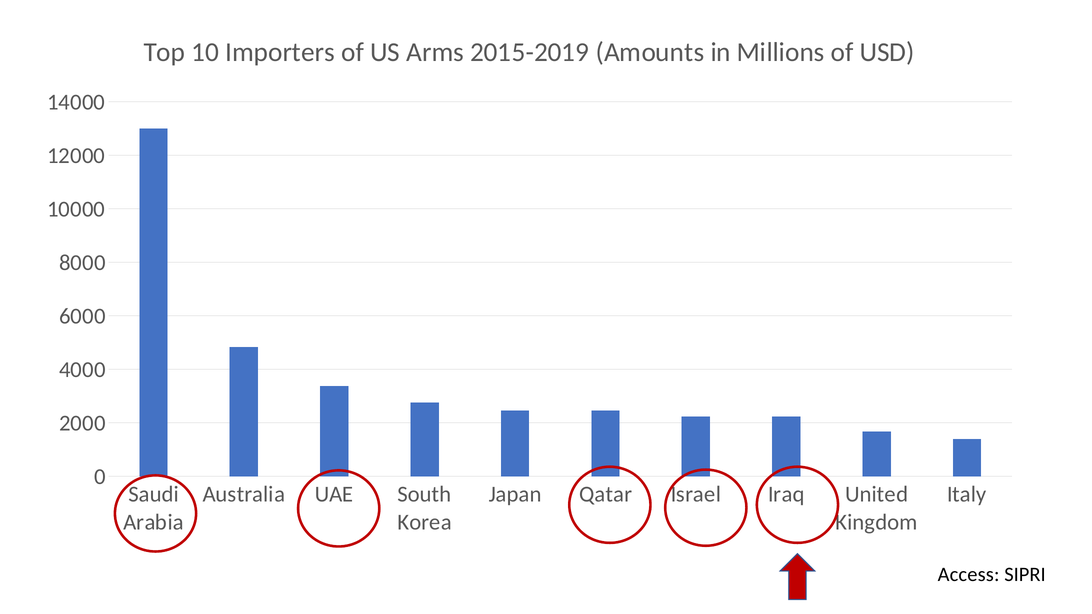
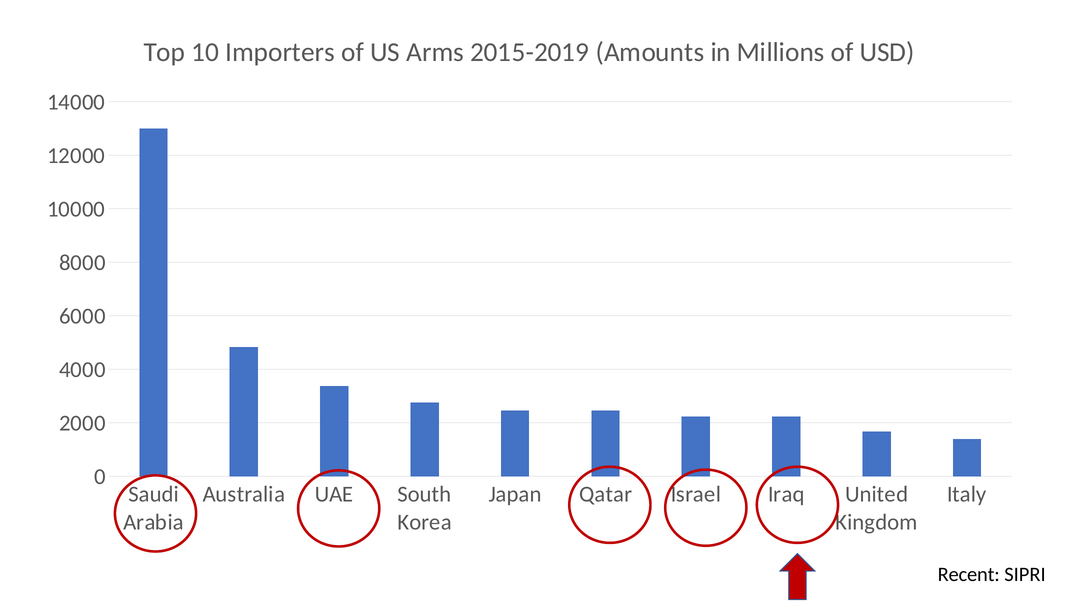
Access: Access -> Recent
